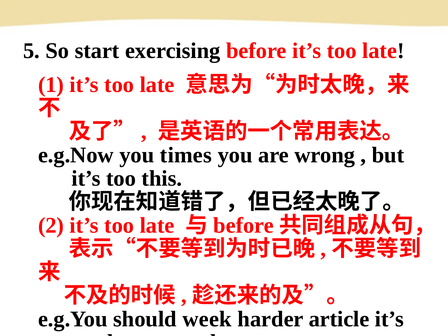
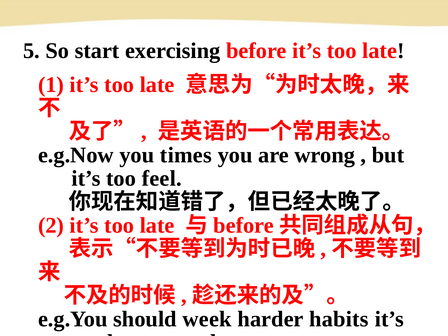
this: this -> feel
article: article -> habits
